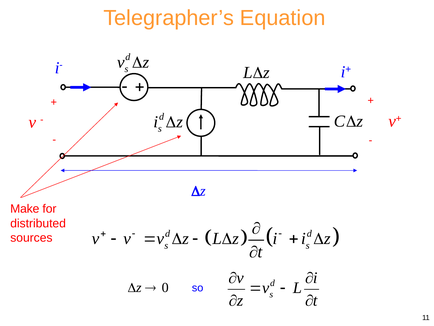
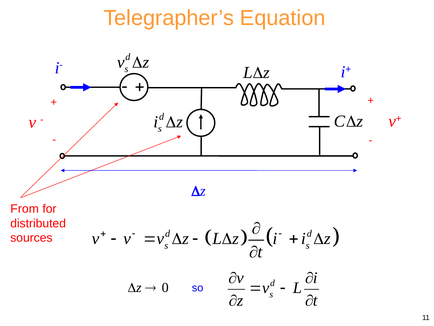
Make: Make -> From
